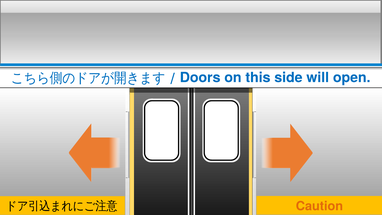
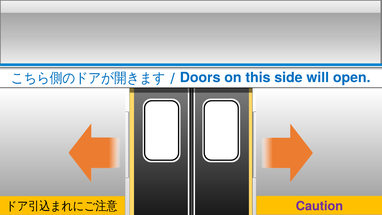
Caution colour: orange -> purple
